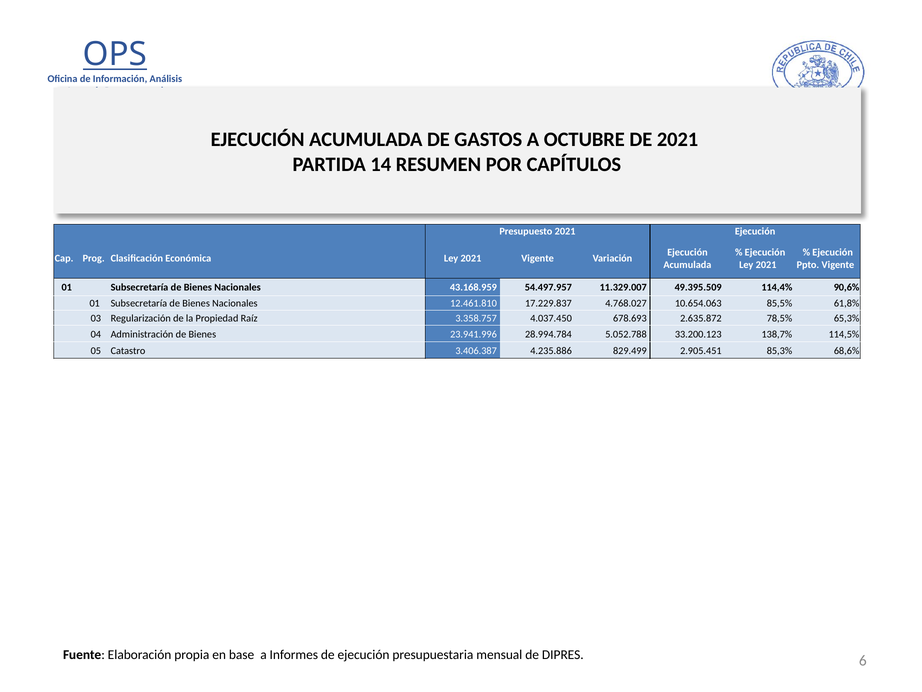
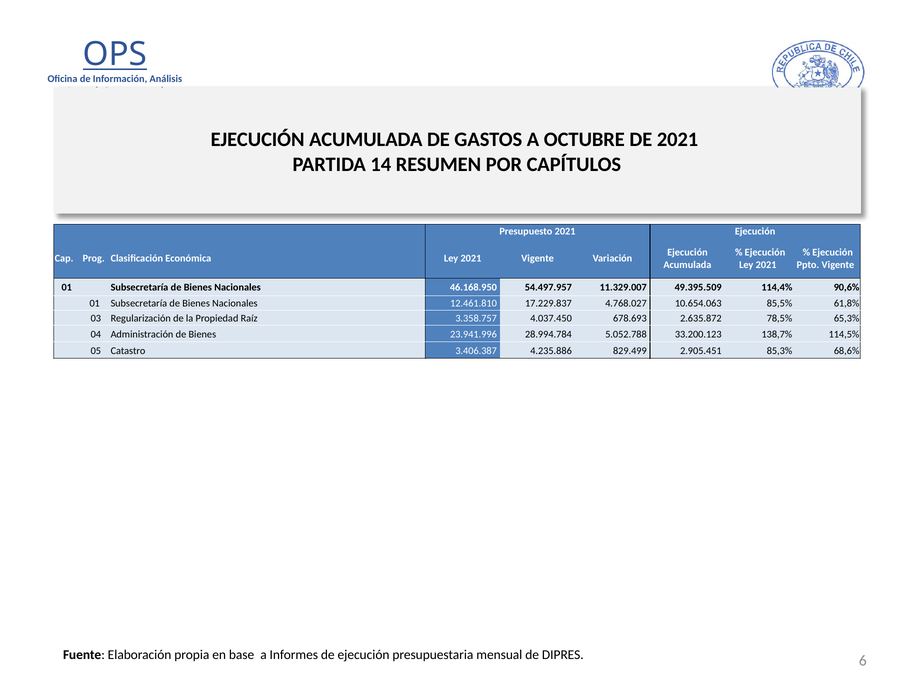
43.168.959: 43.168.959 -> 46.168.950
